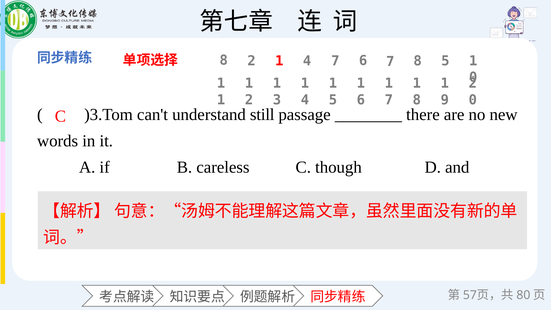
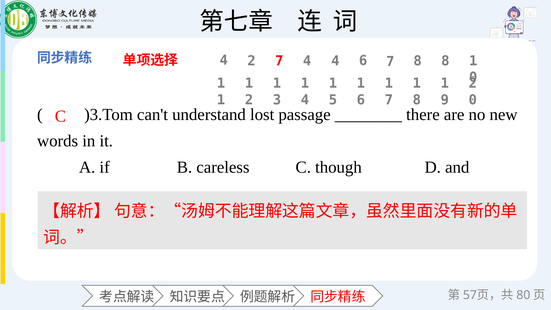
8 at (224, 60): 8 -> 4
1 at (279, 61): 1 -> 7
4 7: 7 -> 4
8 5: 5 -> 8
still: still -> lost
